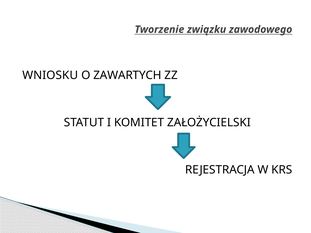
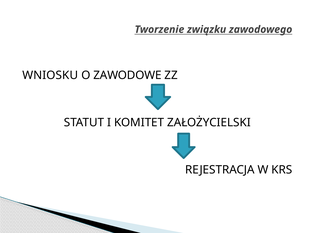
ZAWARTYCH: ZAWARTYCH -> ZAWODOWE
